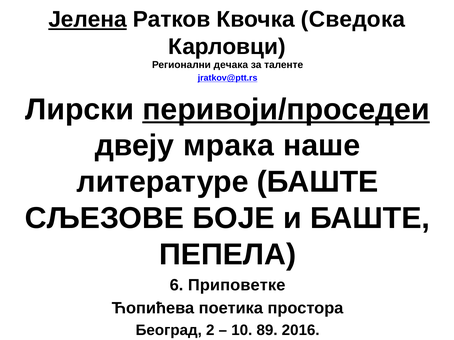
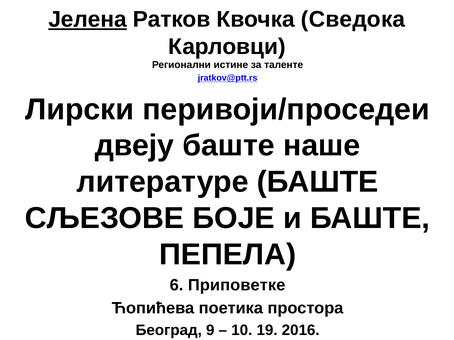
дечака: дечака -> истине
перивоји/проседеи underline: present -> none
двеју мрака: мрака -> баште
2: 2 -> 9
89: 89 -> 19
